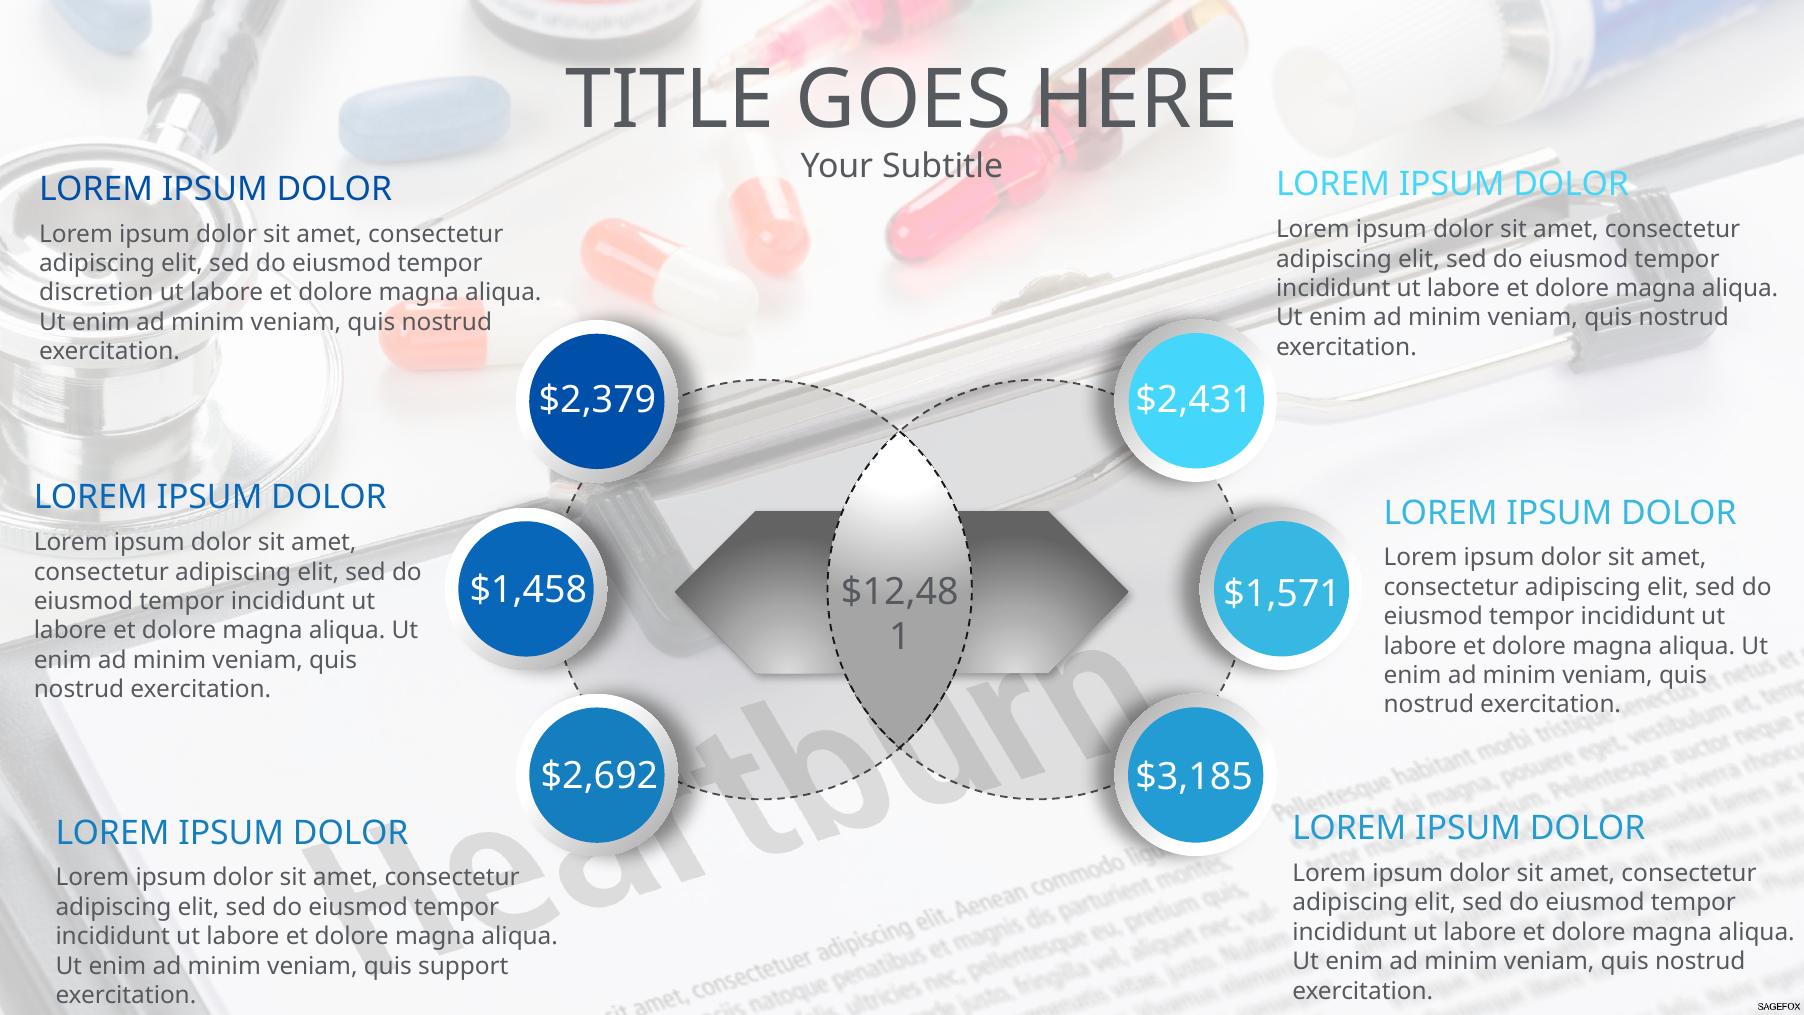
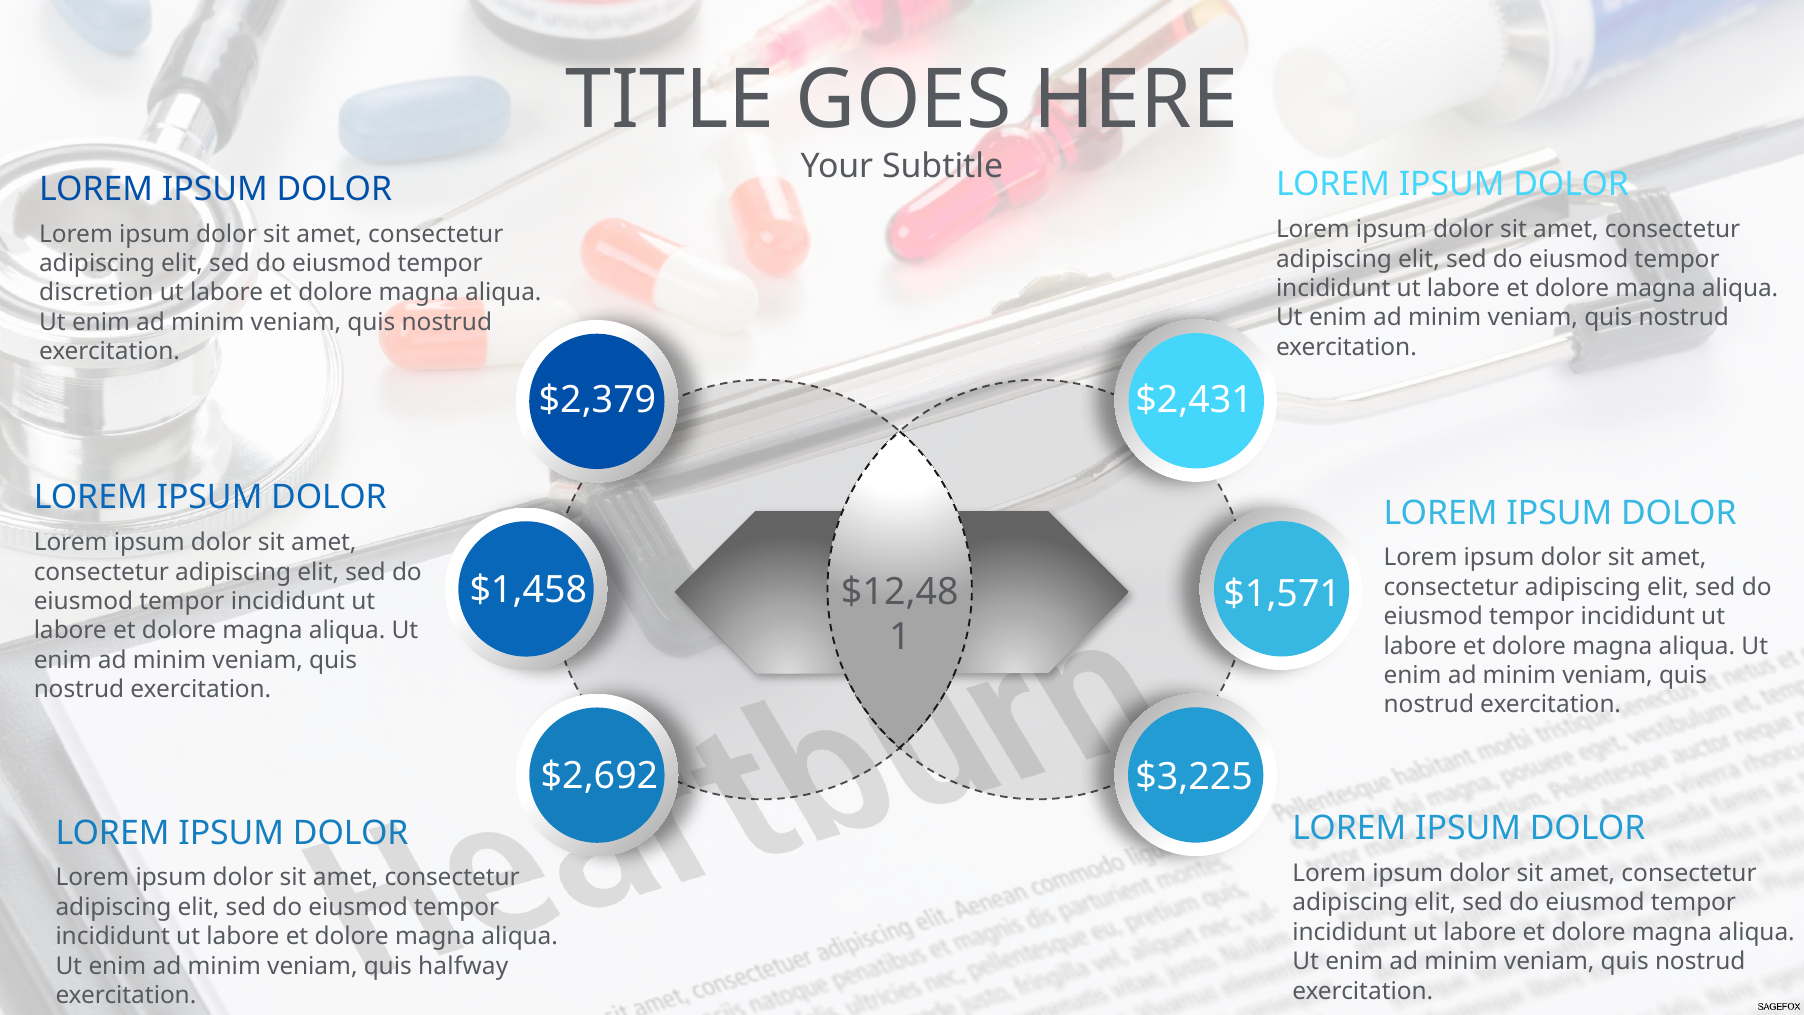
$3,185: $3,185 -> $3,225
support: support -> halfway
